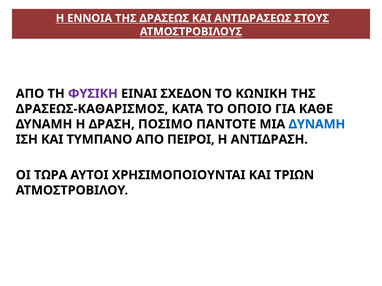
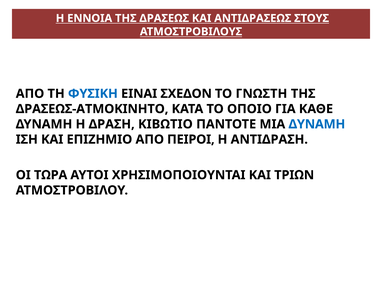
ΦΥΣΙΚΗ colour: purple -> blue
ΚΩΝΙΚΗ: ΚΩΝΙΚΗ -> ΓΝΩΣΤΗ
ΔΡΑΣΕΩΣ-ΚΑΘΑΡΙΣΜΟΣ: ΔΡΑΣΕΩΣ-ΚΑΘΑΡΙΣΜΟΣ -> ΔΡΑΣΕΩΣ-ΑΤΜΟΚΙΝΗΤΟ
ΠΟΣΙΜΟ: ΠΟΣΙΜΟ -> ΚΙΒΩΤΙΟ
ΤΥΜΠΑΝΟ: ΤΥΜΠΑΝΟ -> ΕΠΙΖΗΜΙΟ
